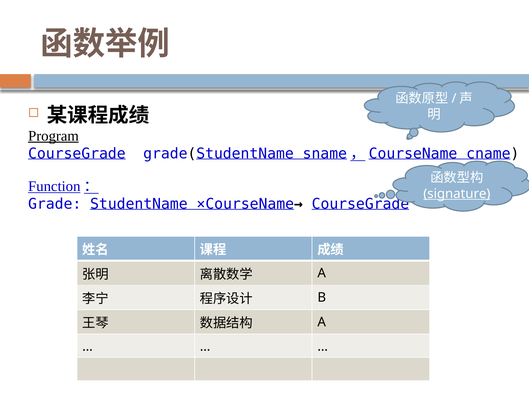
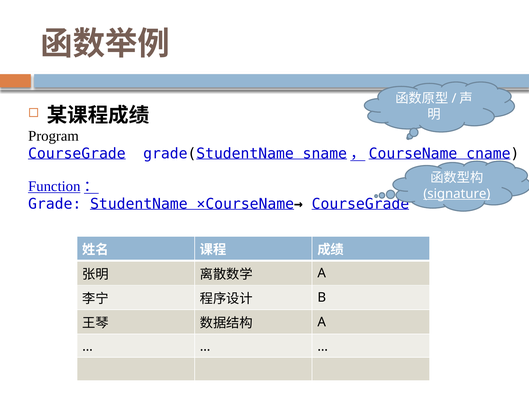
Program underline: present -> none
